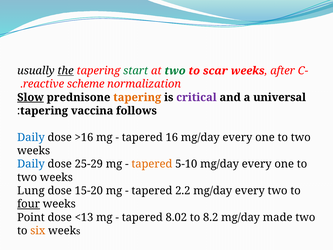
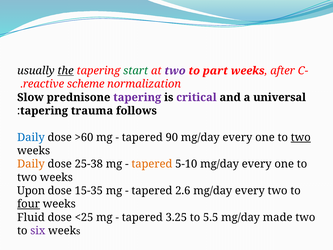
two at (175, 71) colour: green -> purple
scar: scar -> part
Slow underline: present -> none
tapering at (137, 97) colour: orange -> purple
vaccina: vaccina -> trauma
>16: >16 -> >60
16: 16 -> 90
two at (301, 137) underline: none -> present
Daily at (31, 164) colour: blue -> orange
25-29: 25-29 -> 25-38
Lung: Lung -> Upon
15-20: 15-20 -> 15-35
2.2: 2.2 -> 2.6
Point: Point -> Fluid
<13: <13 -> <25
8.02: 8.02 -> 3.25
8.2: 8.2 -> 5.5
six colour: orange -> purple
